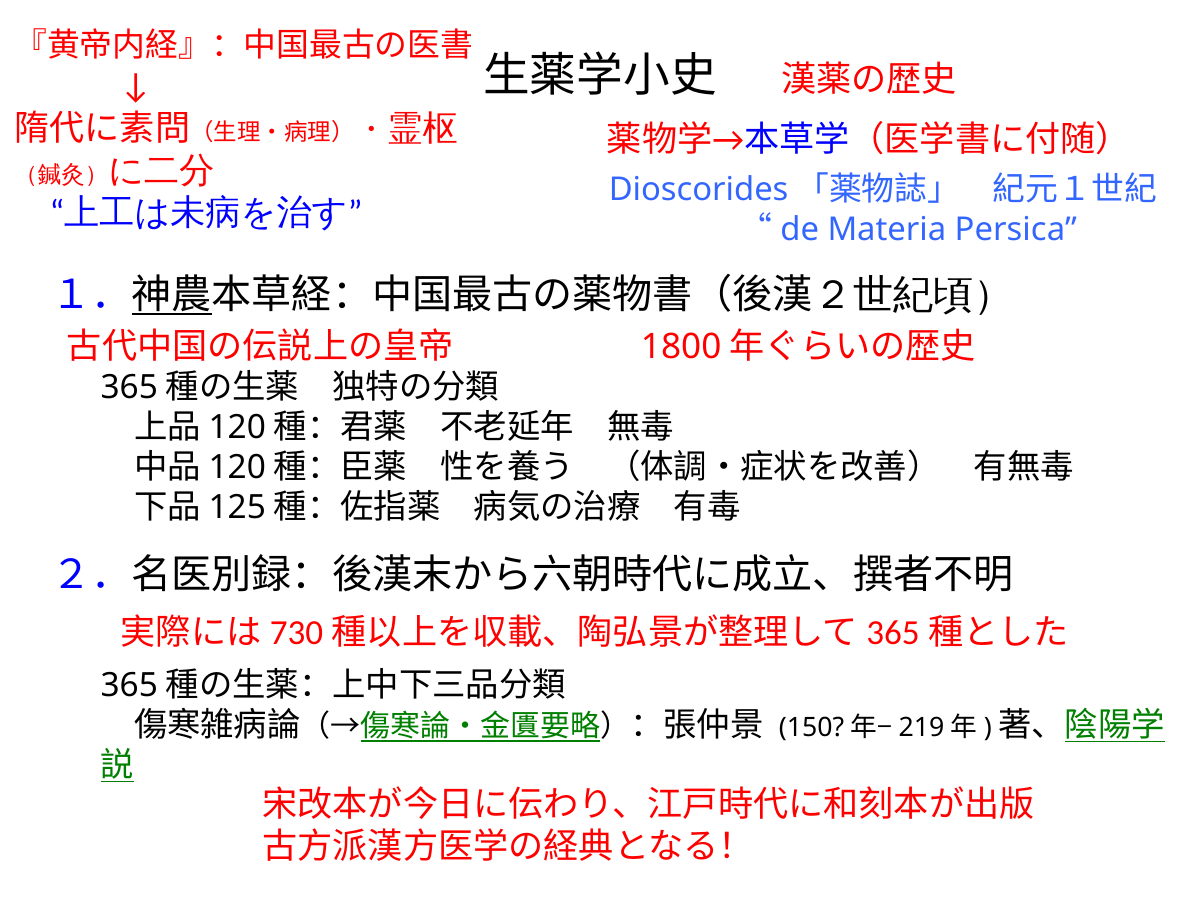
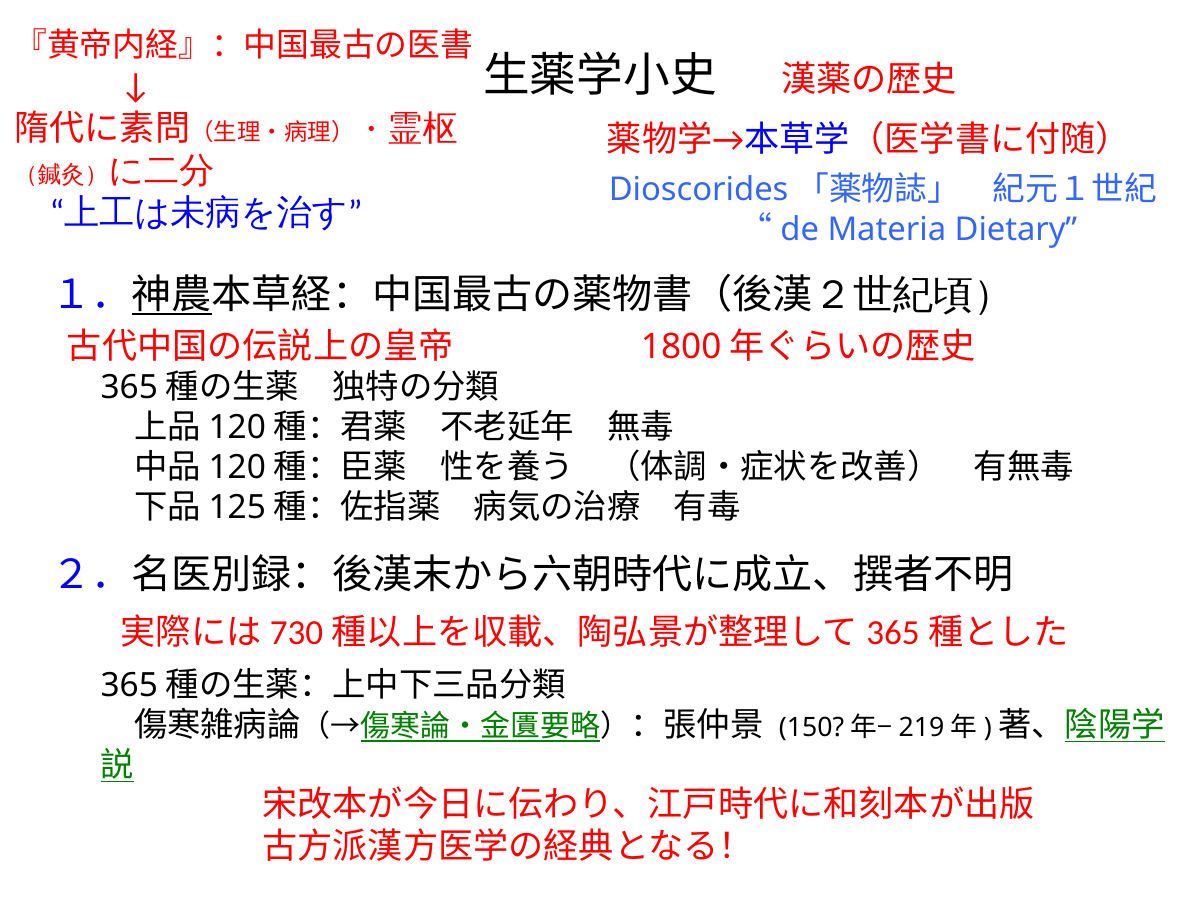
Persica: Persica -> Dietary
